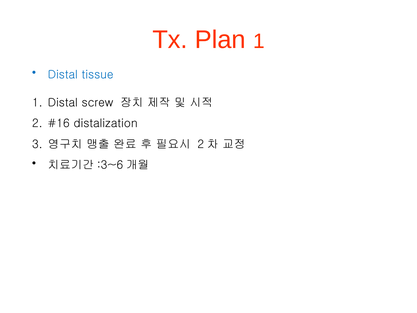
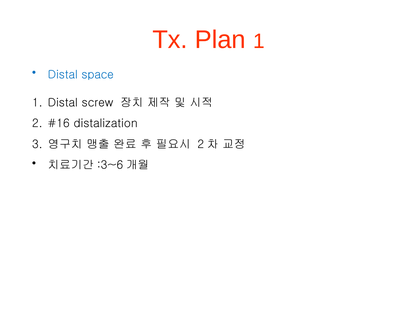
tissue: tissue -> space
